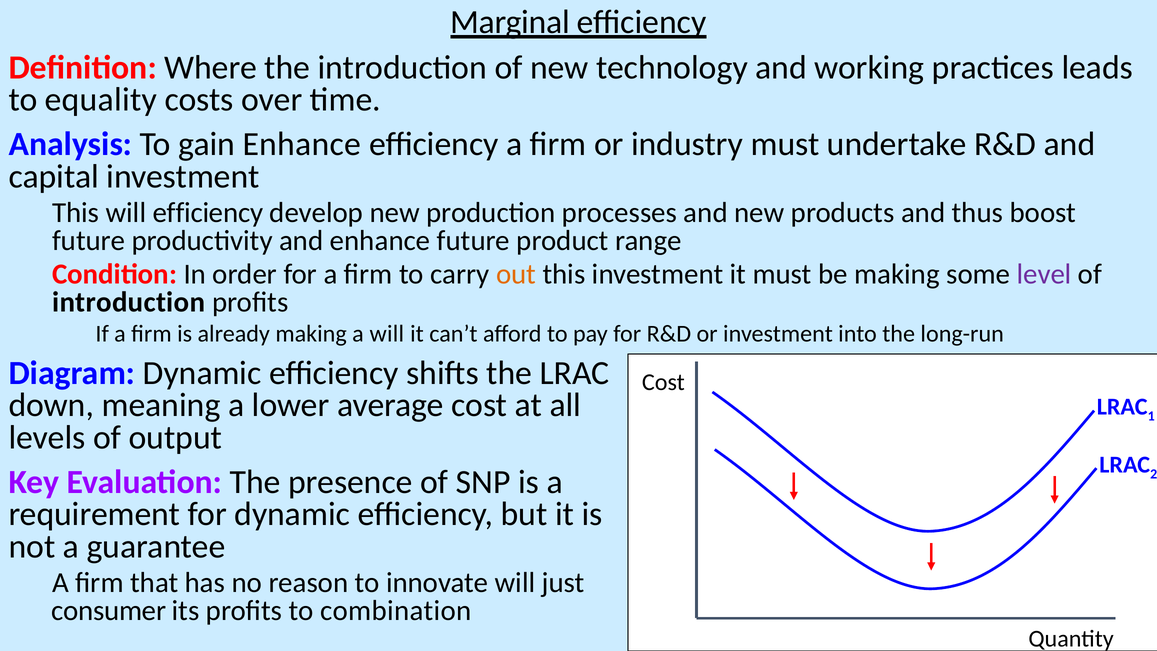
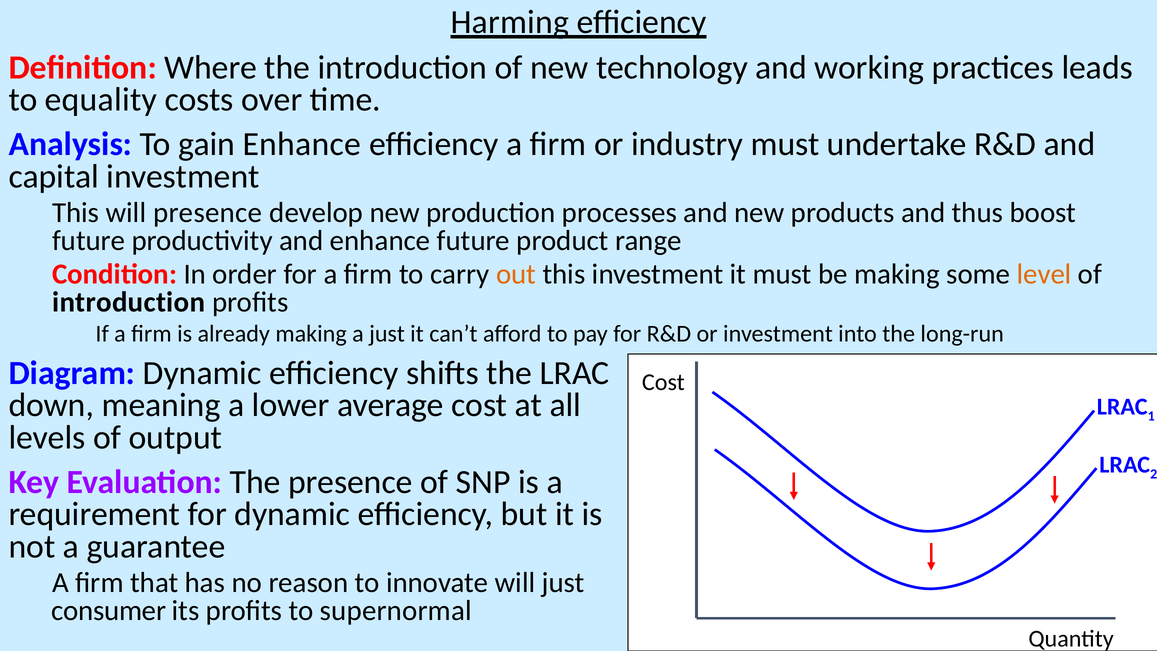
Marginal: Marginal -> Harming
will efficiency: efficiency -> presence
level colour: purple -> orange
a will: will -> just
combination: combination -> supernormal
